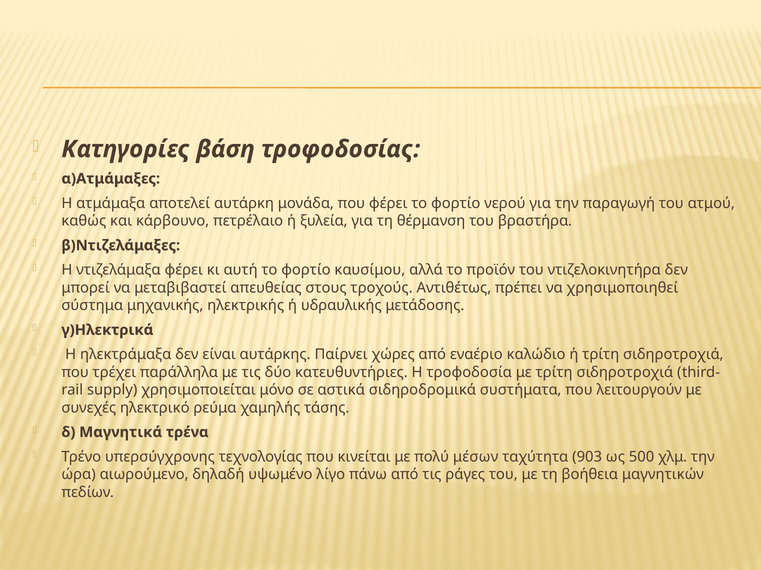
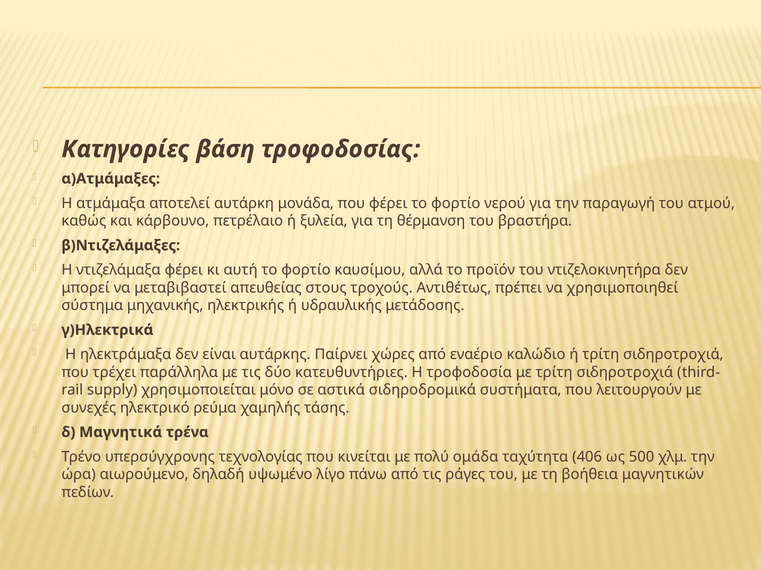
μέσων: μέσων -> ομάδα
903: 903 -> 406
